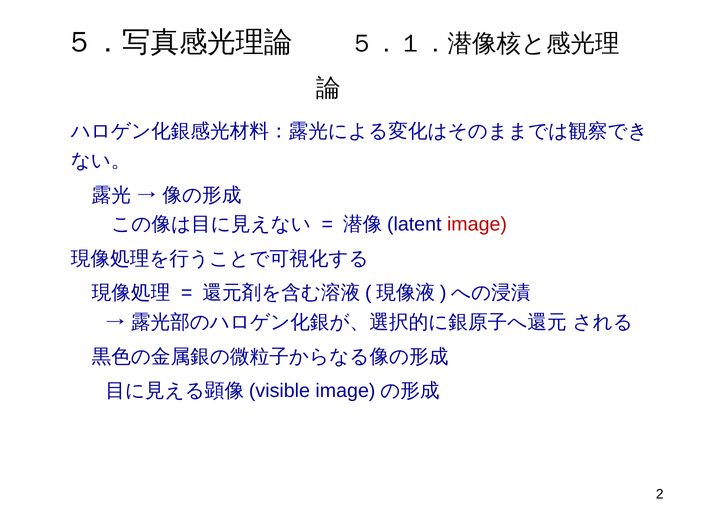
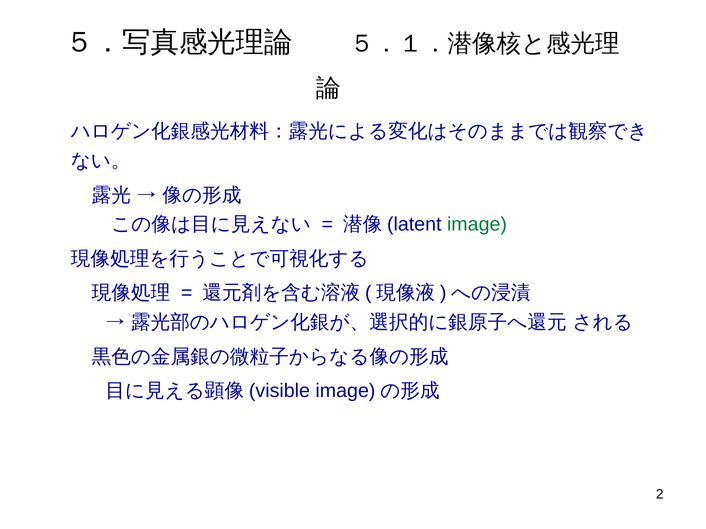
image colour: red -> green
